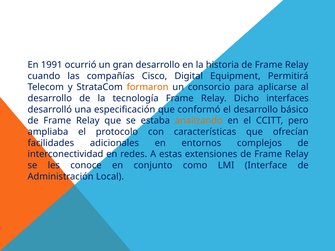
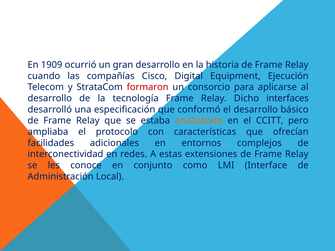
1991: 1991 -> 1909
Permitirá: Permitirá -> Ejecución
formaron colour: orange -> red
